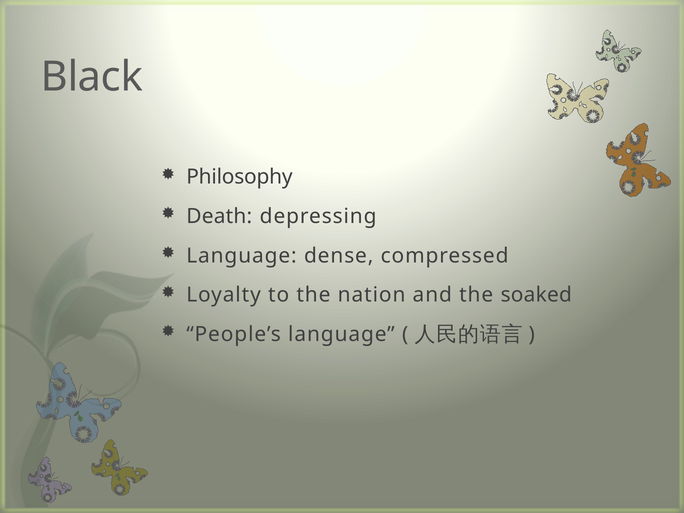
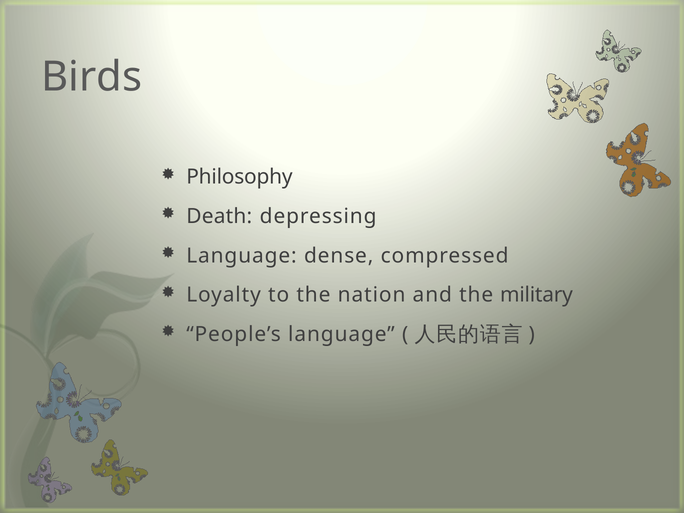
Black: Black -> Birds
soaked: soaked -> military
